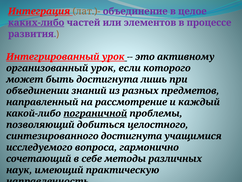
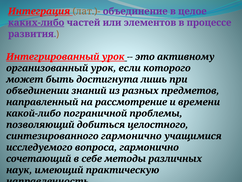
каждый: каждый -> времени
пограничной underline: present -> none
синтезированного достигнута: достигнута -> гармонично
